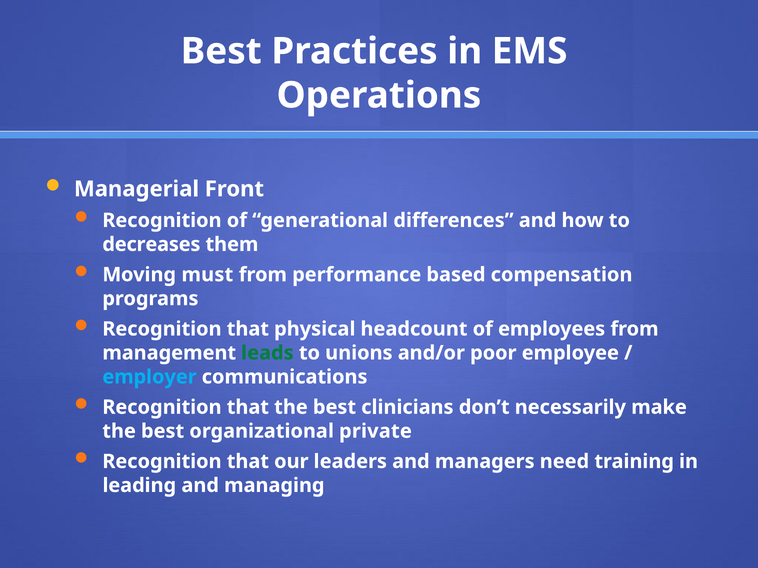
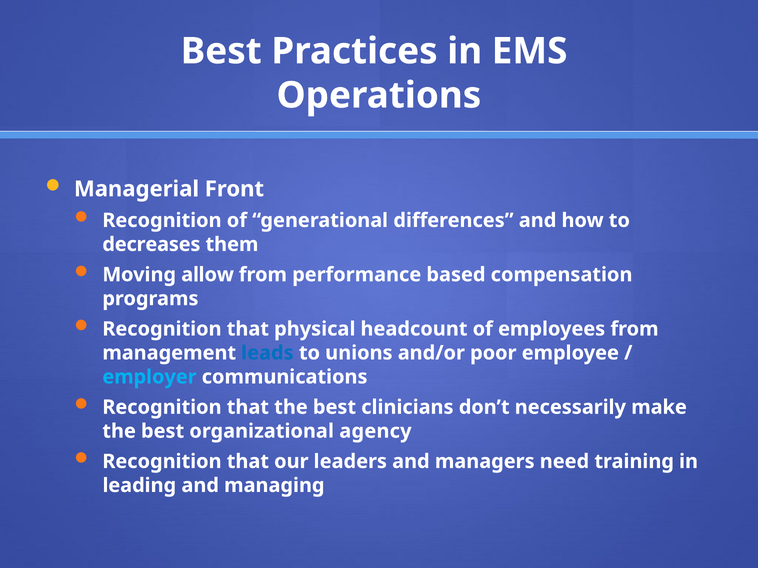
must: must -> allow
leads colour: green -> blue
private: private -> agency
